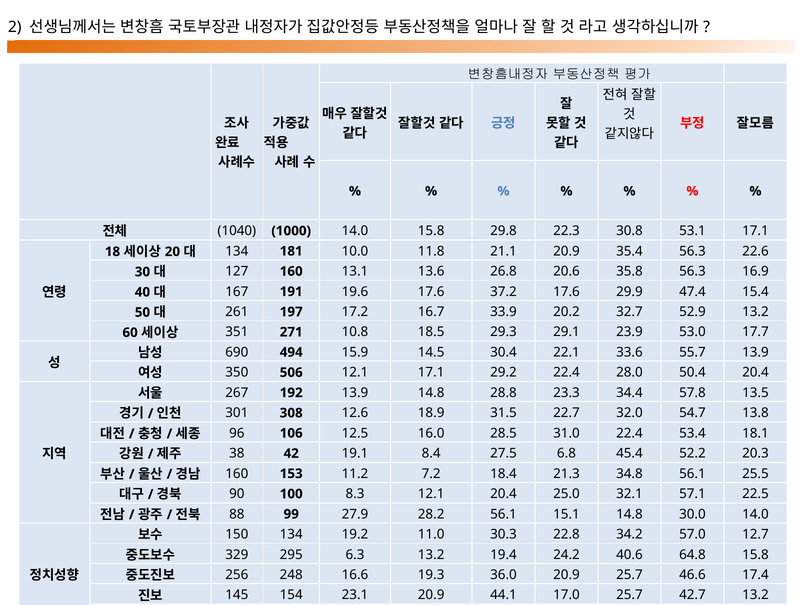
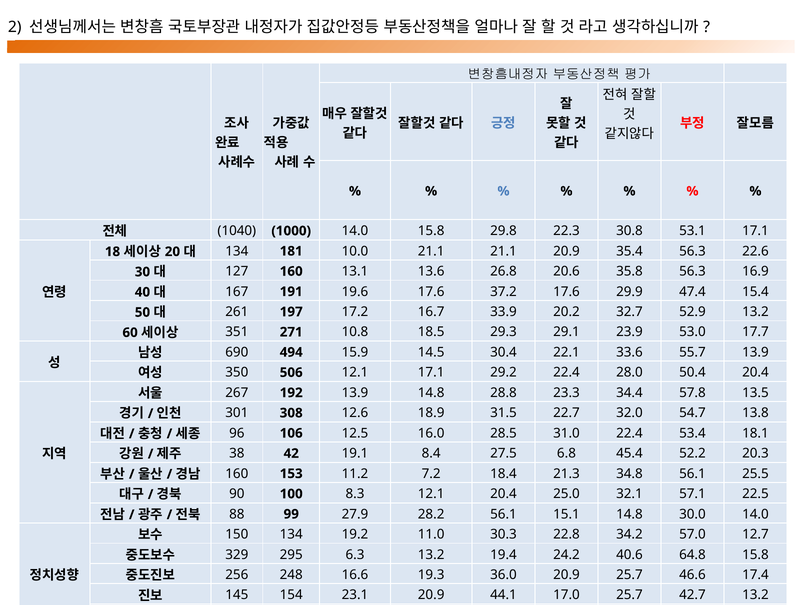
10.0 11.8: 11.8 -> 21.1
